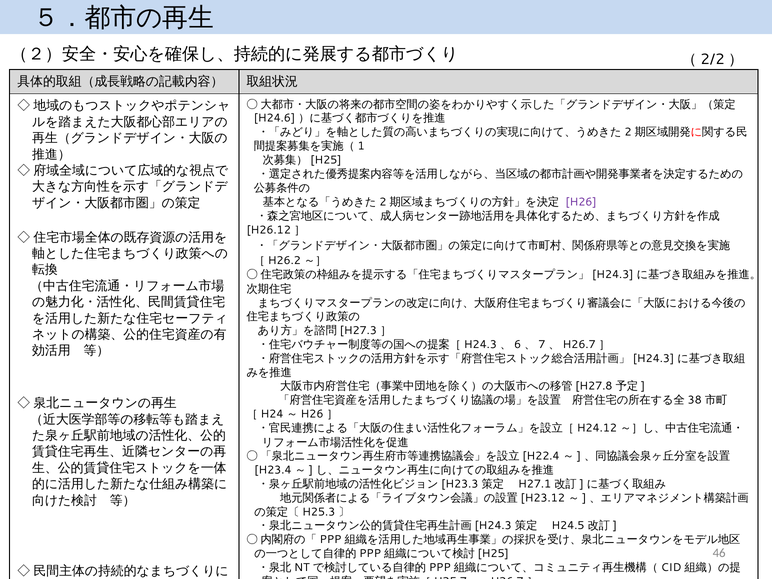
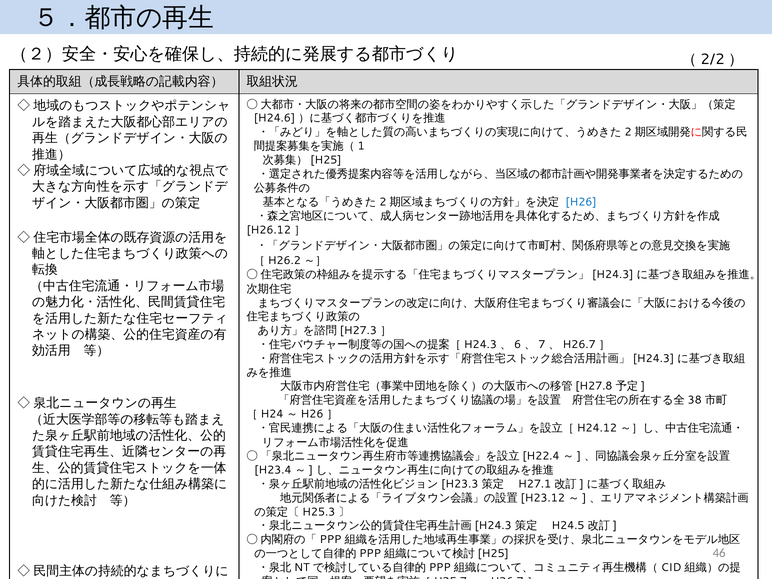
H26 colour: purple -> blue
